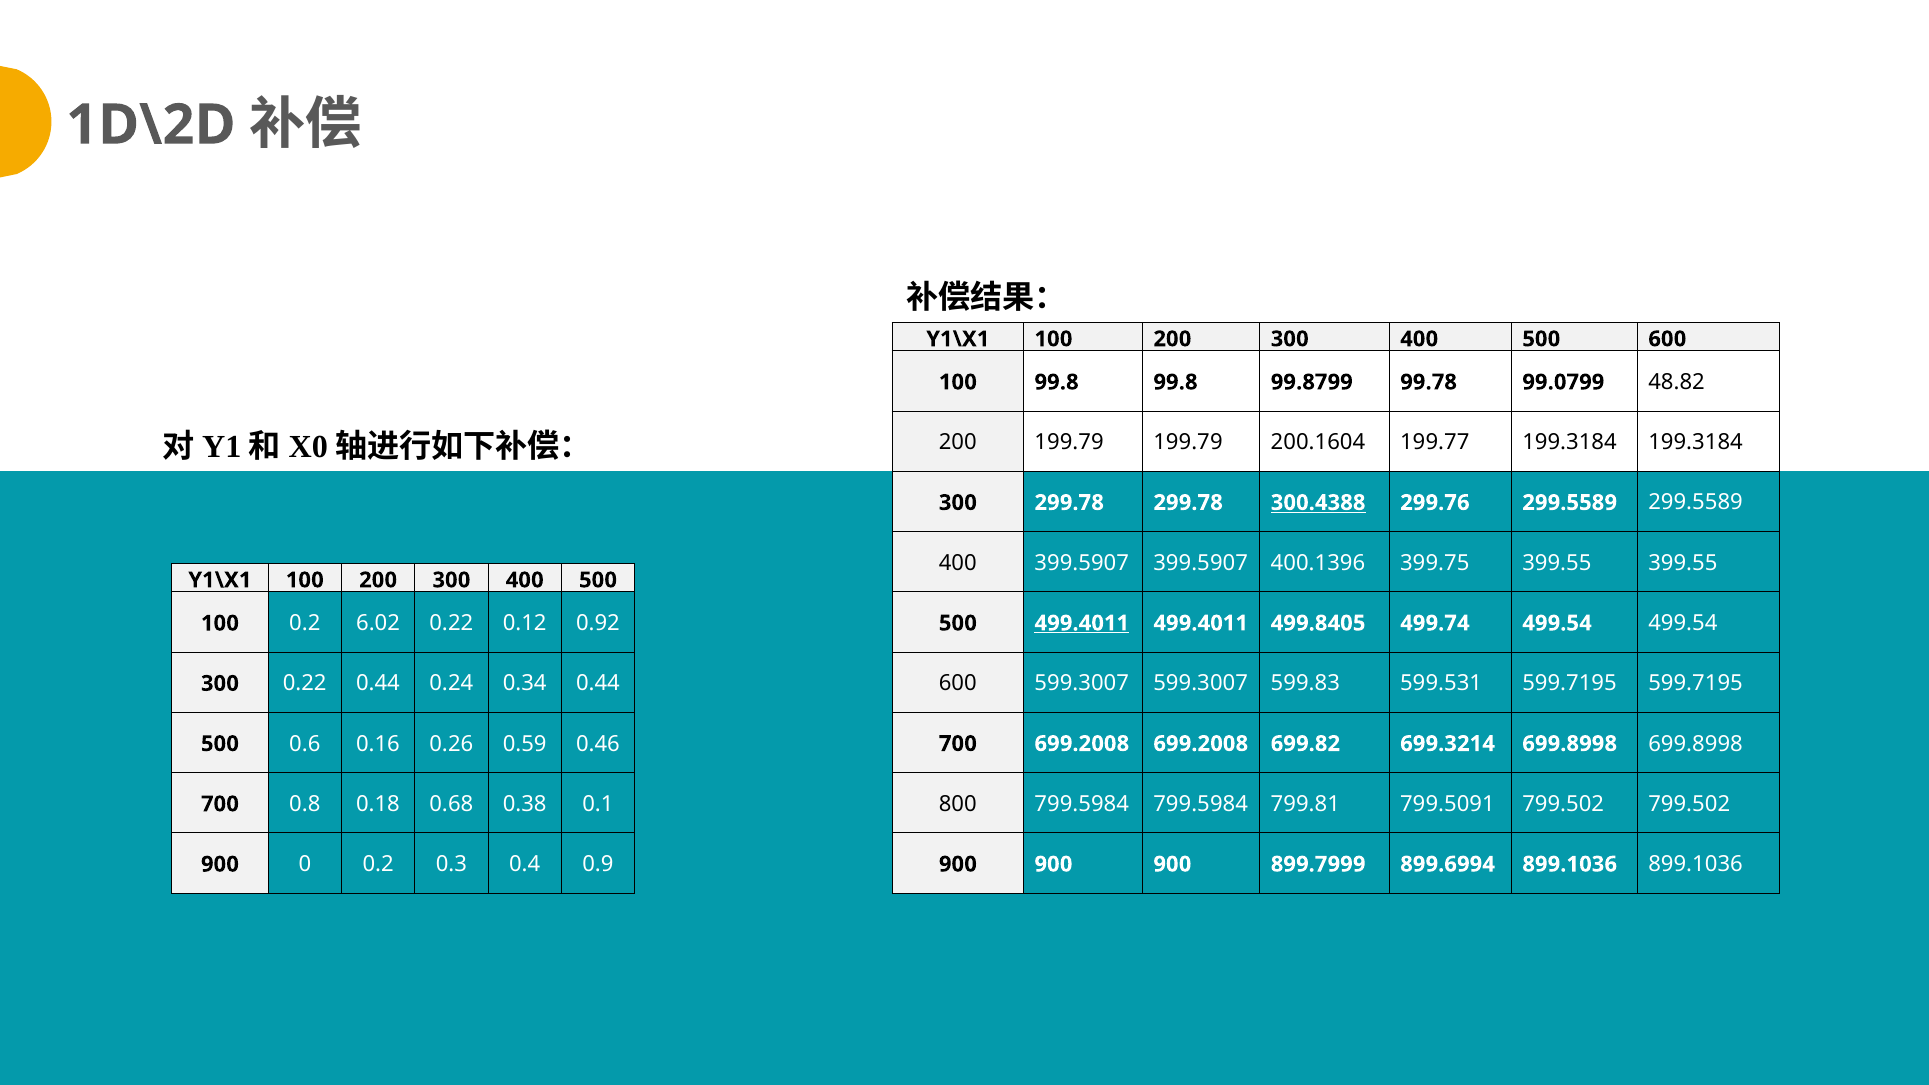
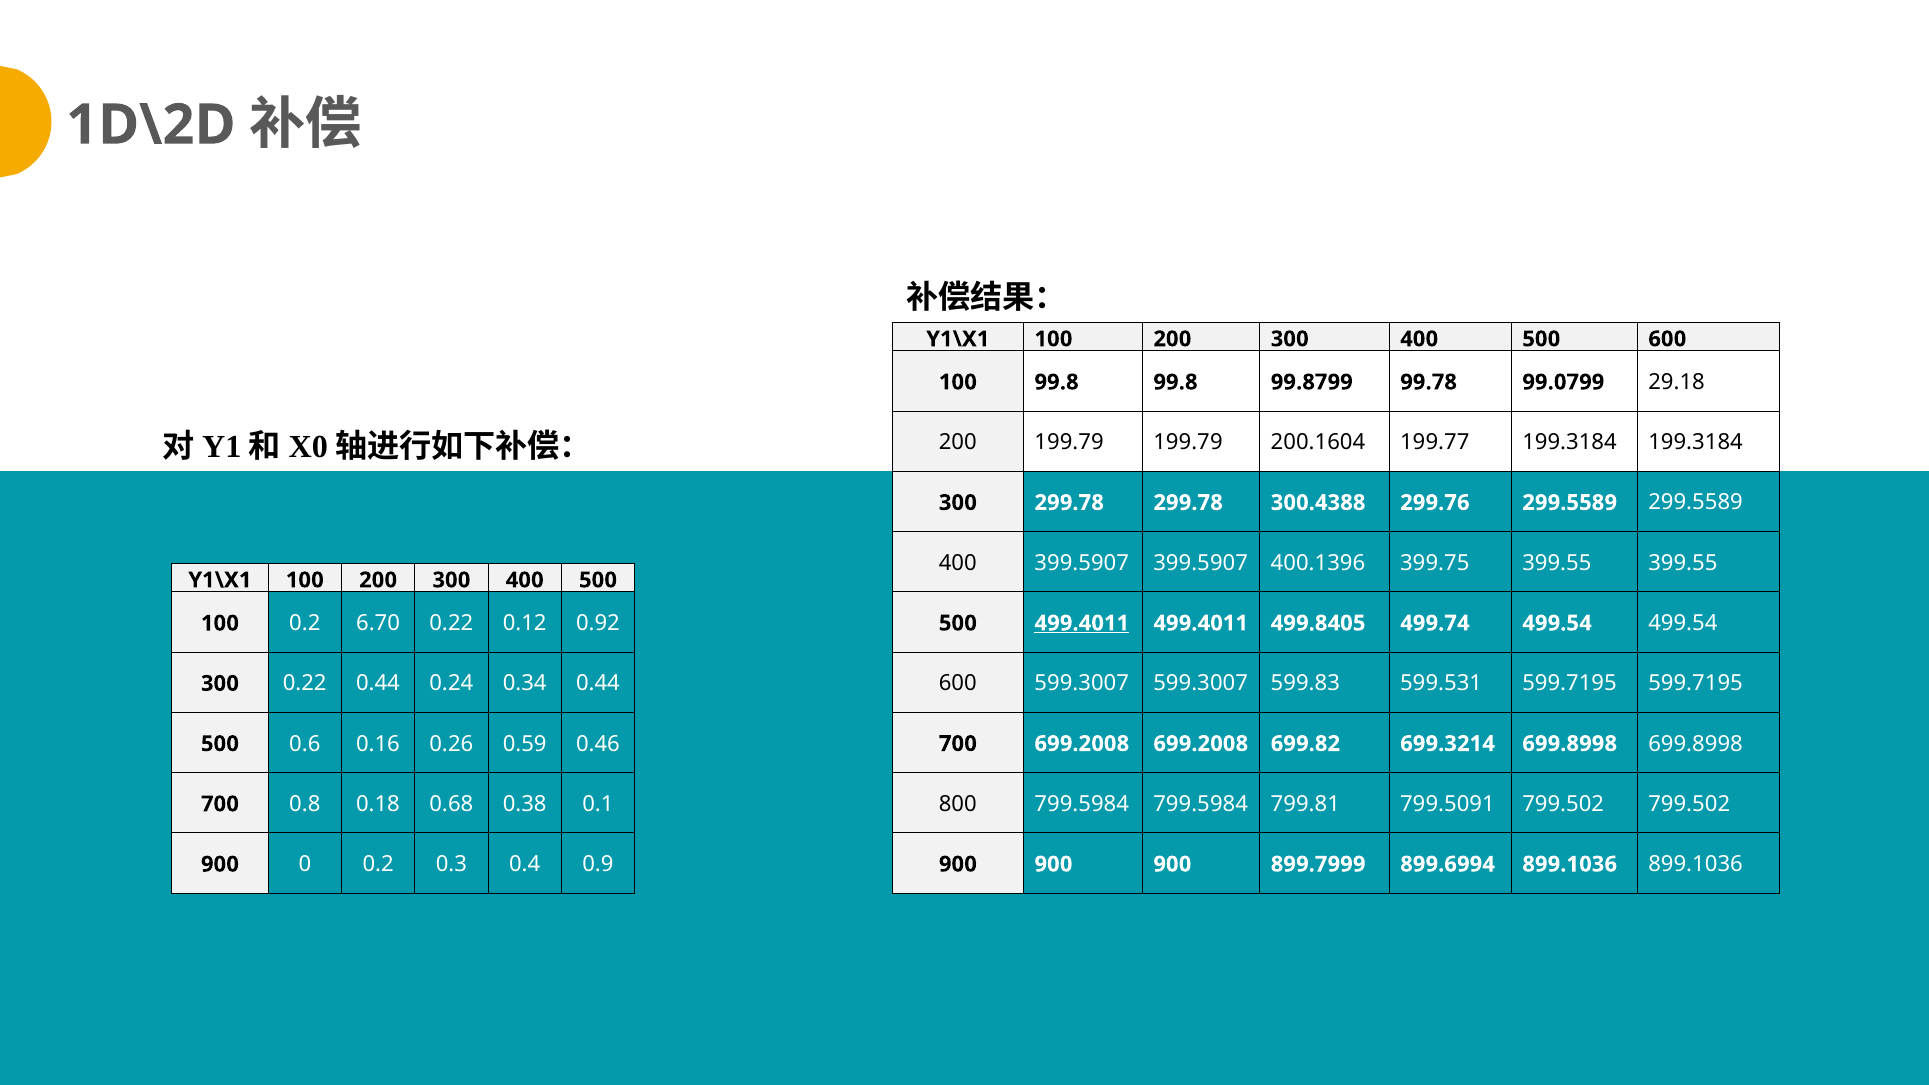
48.82: 48.82 -> 29.18
300.4388 underline: present -> none
6.02: 6.02 -> 6.70
